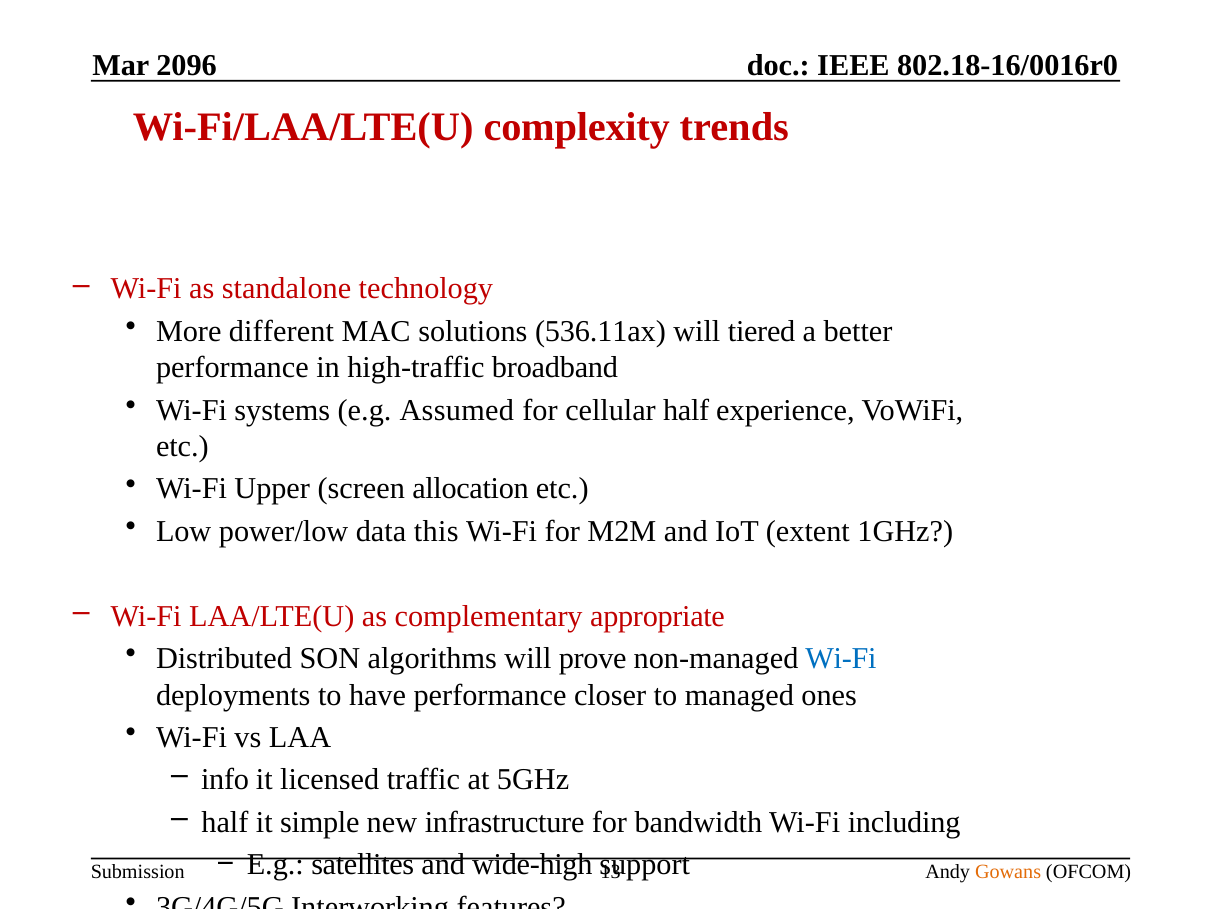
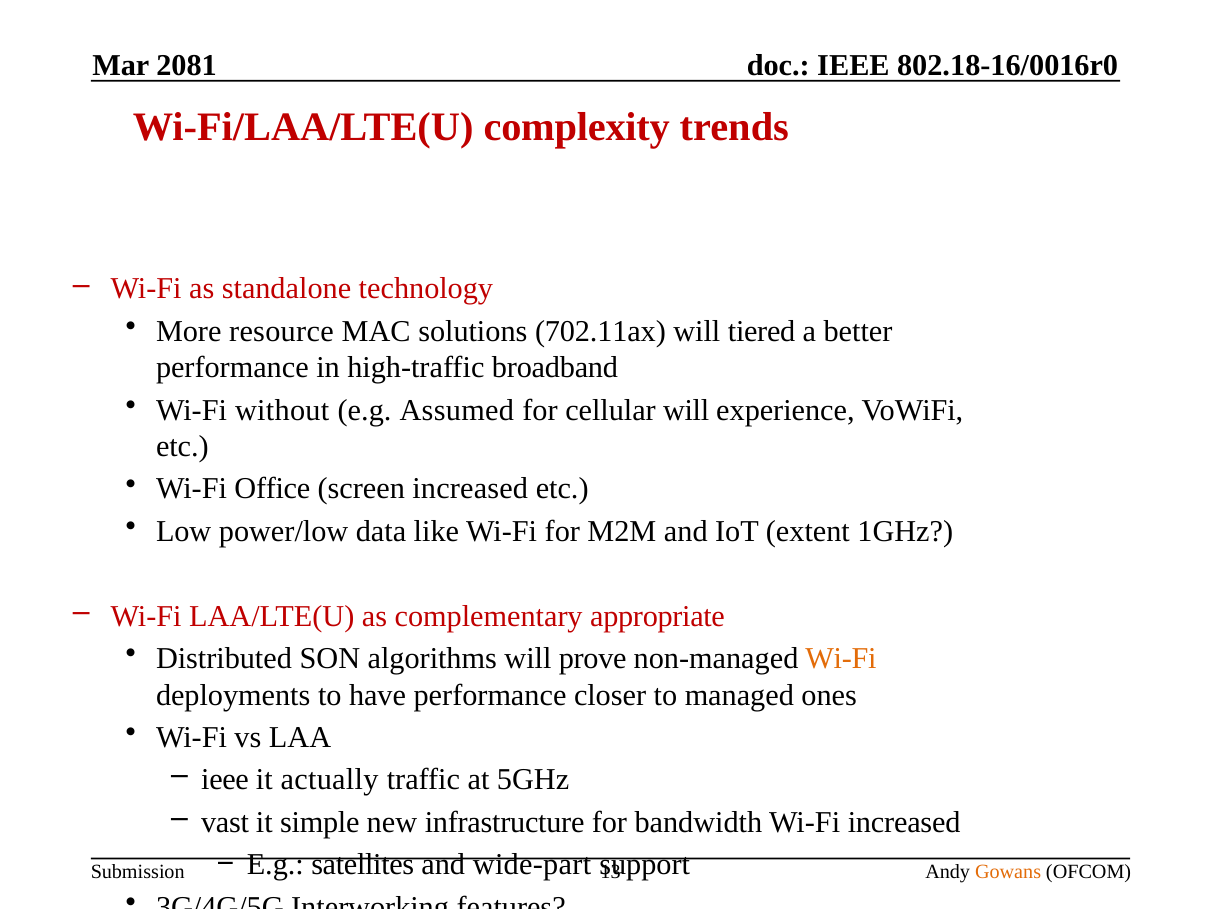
2096: 2096 -> 2081
different: different -> resource
536.11ax: 536.11ax -> 702.11ax
systems: systems -> without
cellular half: half -> will
Upper: Upper -> Office
screen allocation: allocation -> increased
this: this -> like
Wi-Fi at (841, 658) colour: blue -> orange
info at (225, 779): info -> ieee
licensed: licensed -> actually
half at (225, 822): half -> vast
Wi-Fi including: including -> increased
wide-high: wide-high -> wide-part
